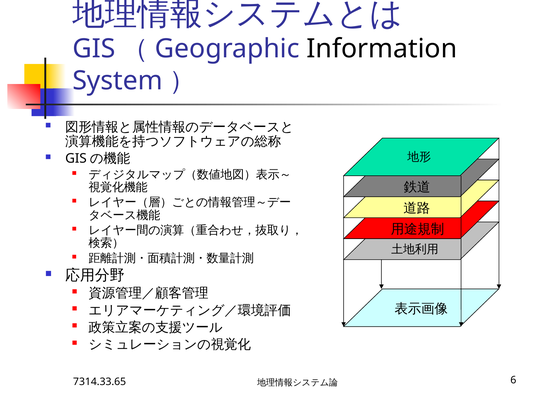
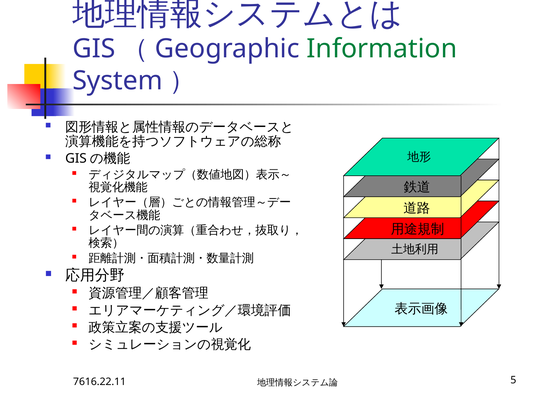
Information colour: black -> green
7314.33.65: 7314.33.65 -> 7616.22.11
6: 6 -> 5
